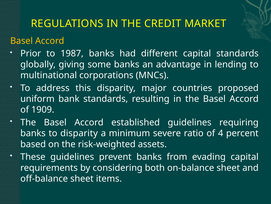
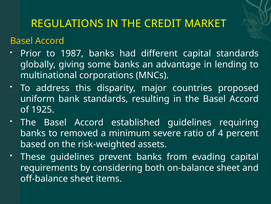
1909: 1909 -> 1925
to disparity: disparity -> removed
